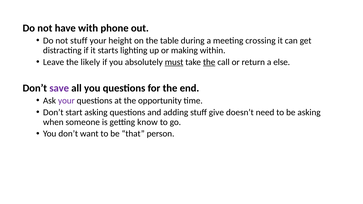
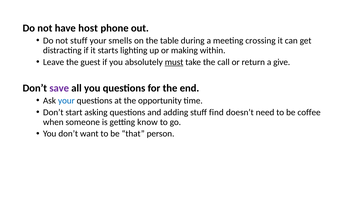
with: with -> host
height: height -> smells
likely: likely -> guest
the at (209, 62) underline: present -> none
else: else -> give
your at (66, 101) colour: purple -> blue
give: give -> find
be asking: asking -> coffee
